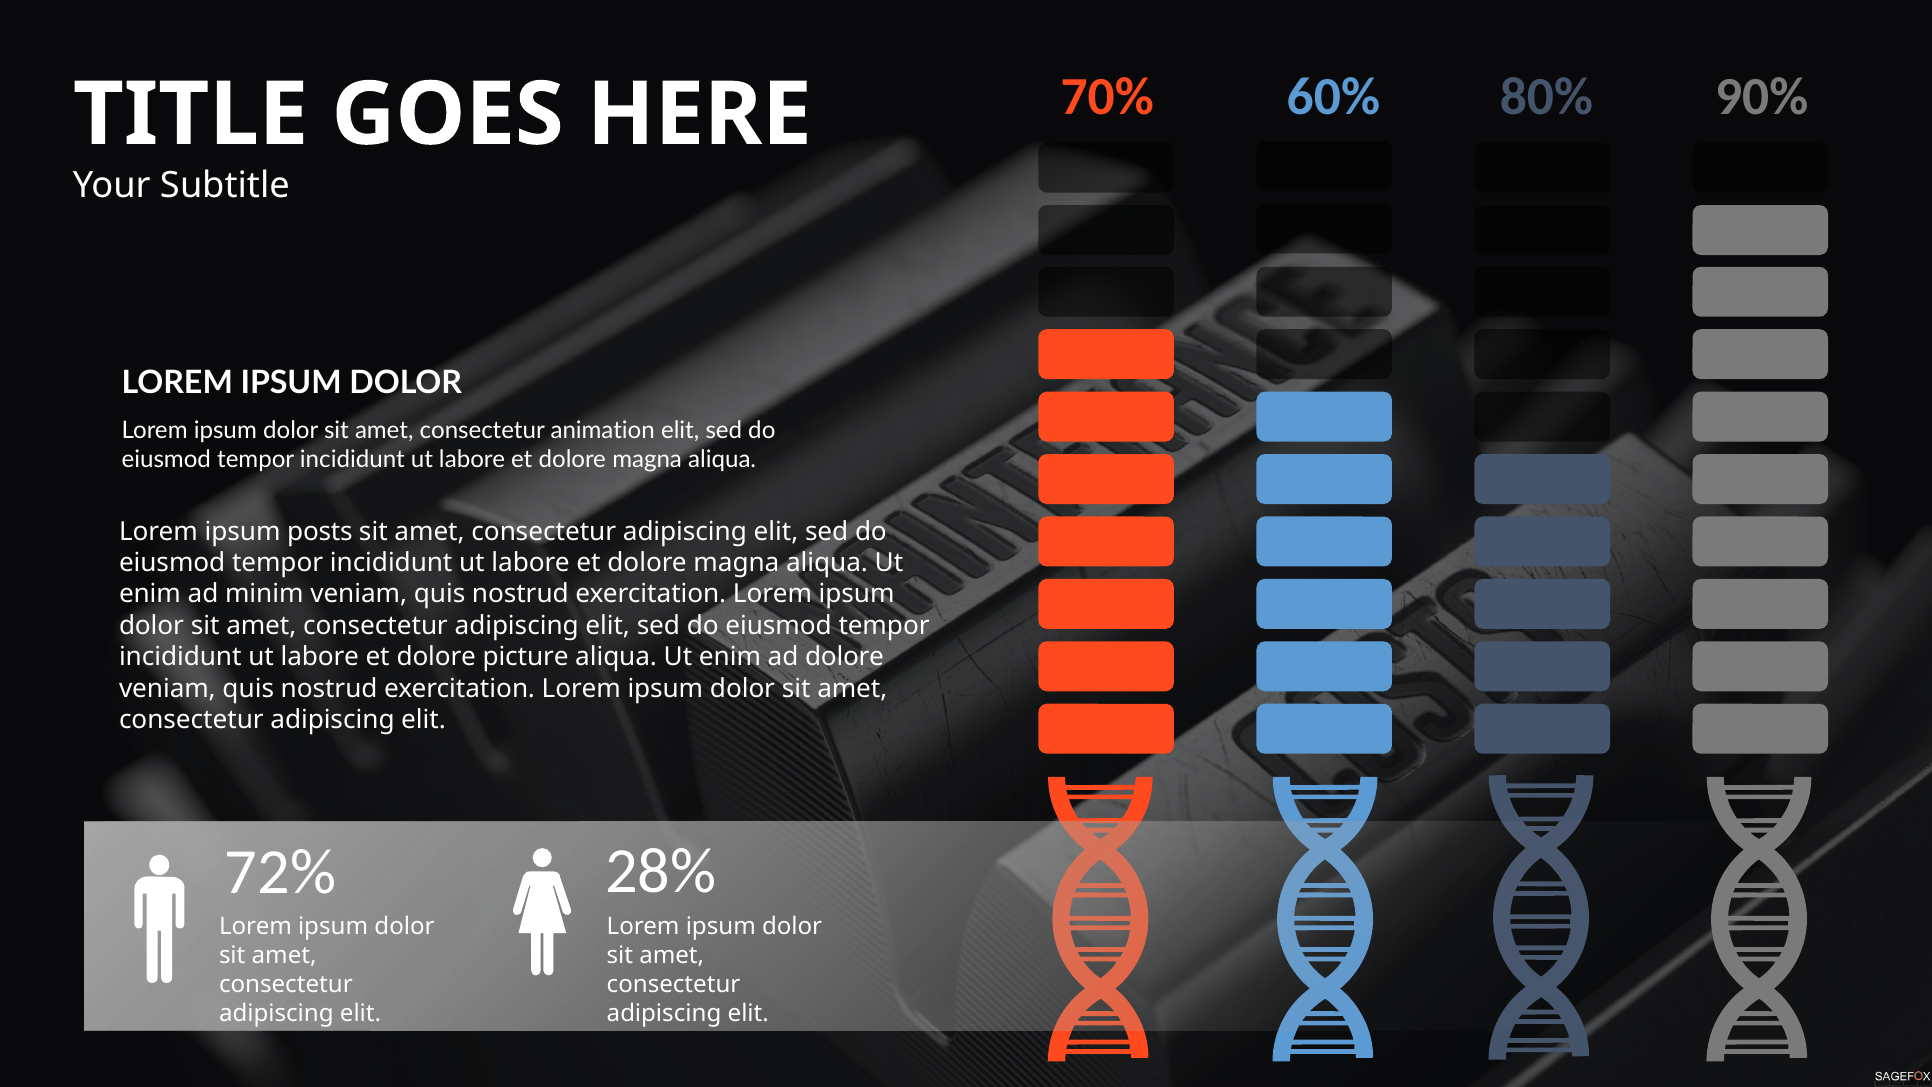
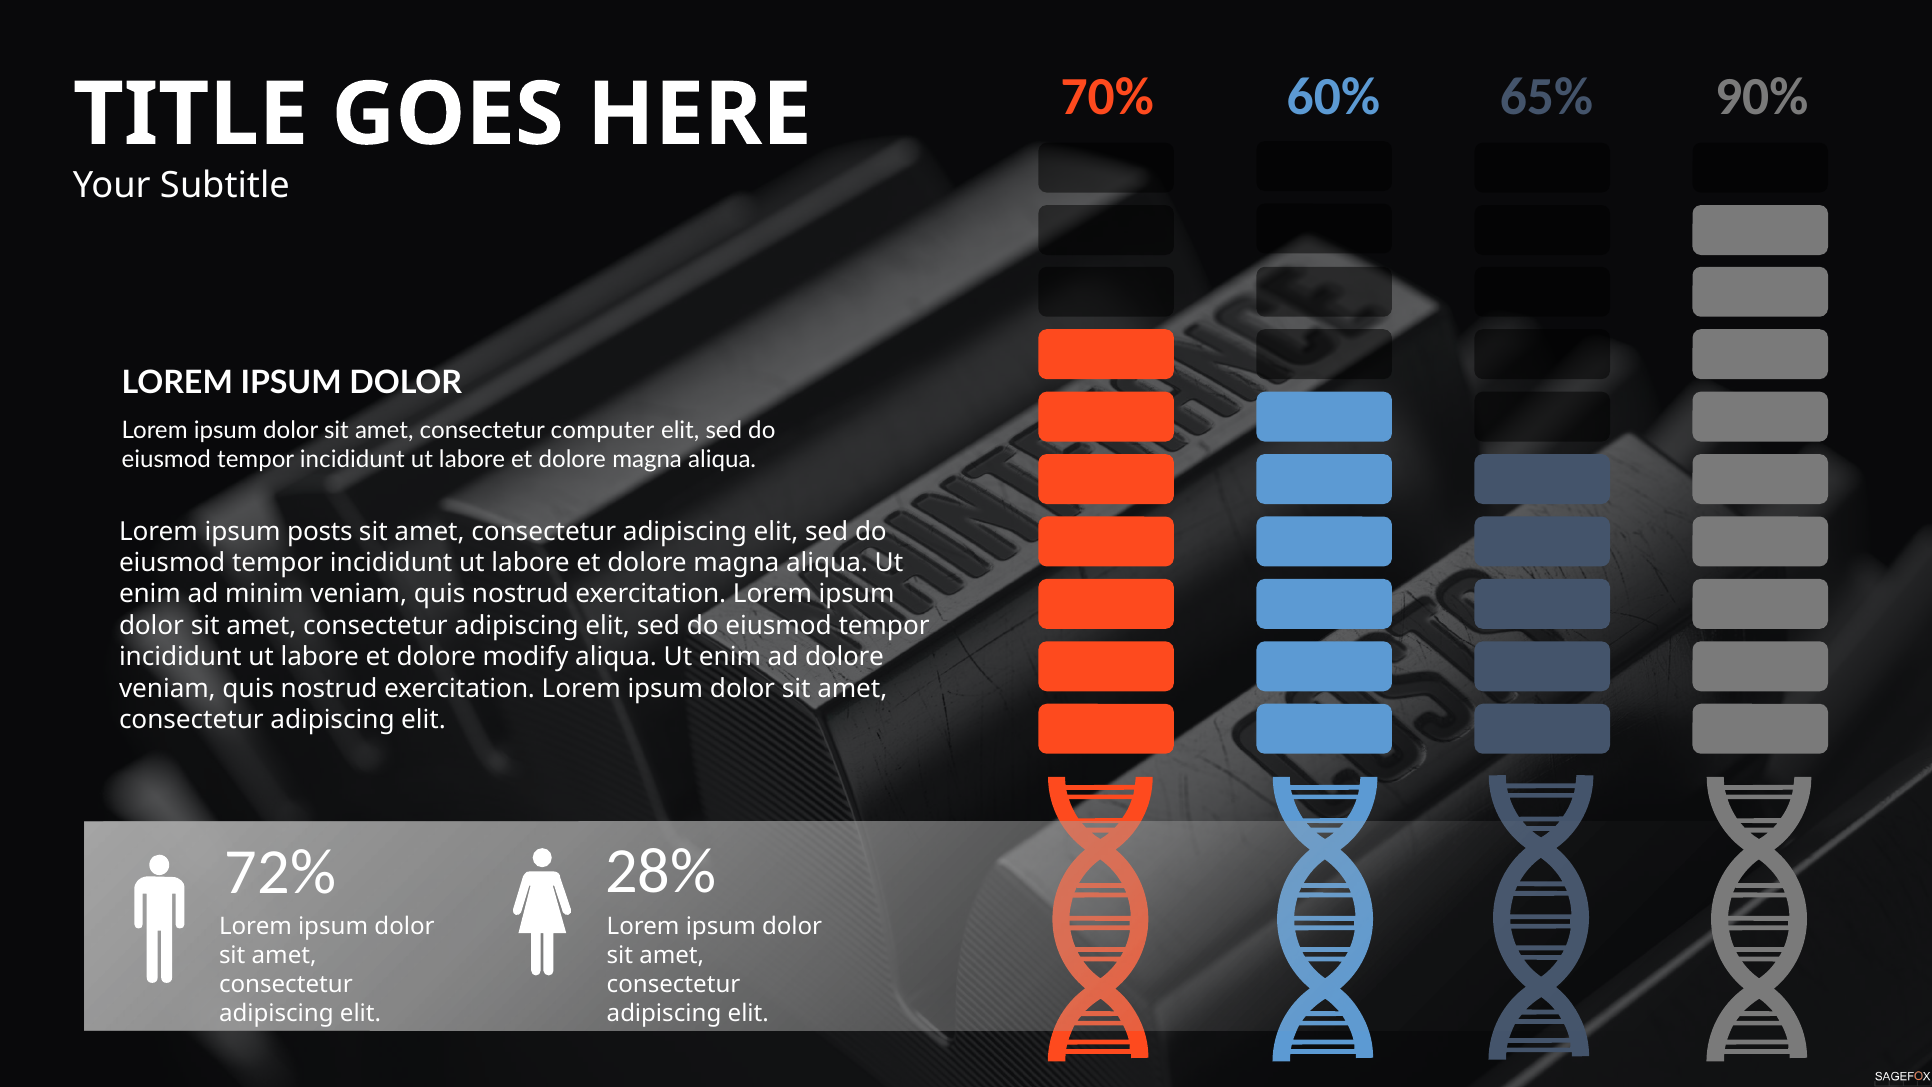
80%: 80% -> 65%
animation: animation -> computer
picture: picture -> modify
